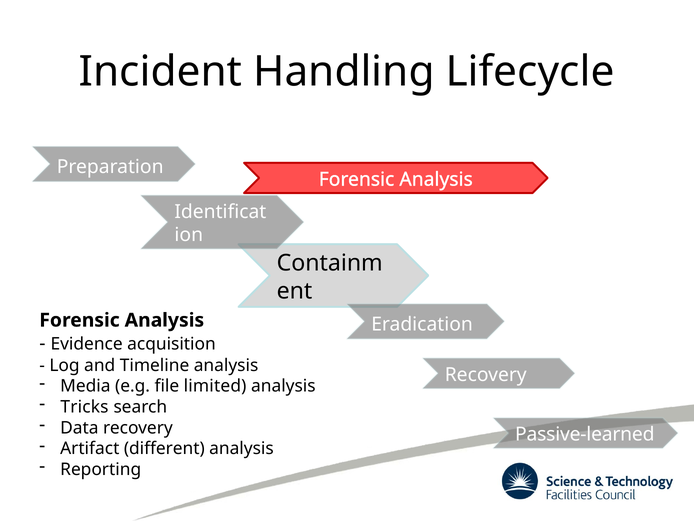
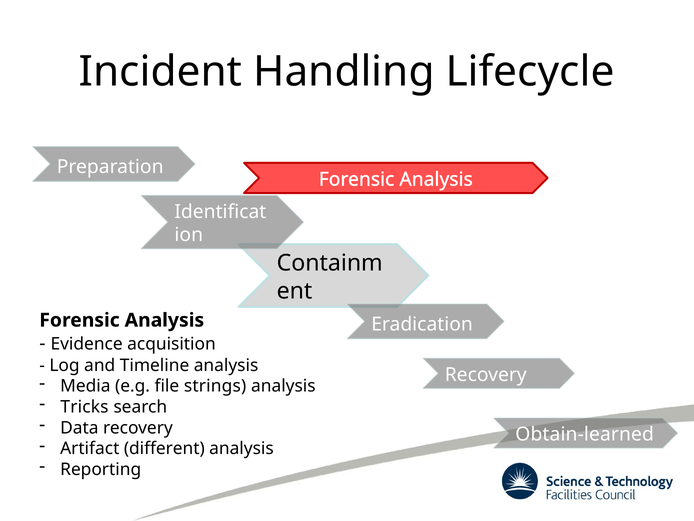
limited: limited -> strings
Passive-learned: Passive-learned -> Obtain-learned
